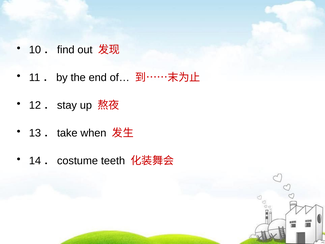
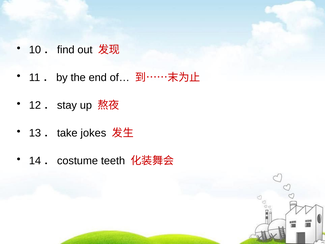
when: when -> jokes
